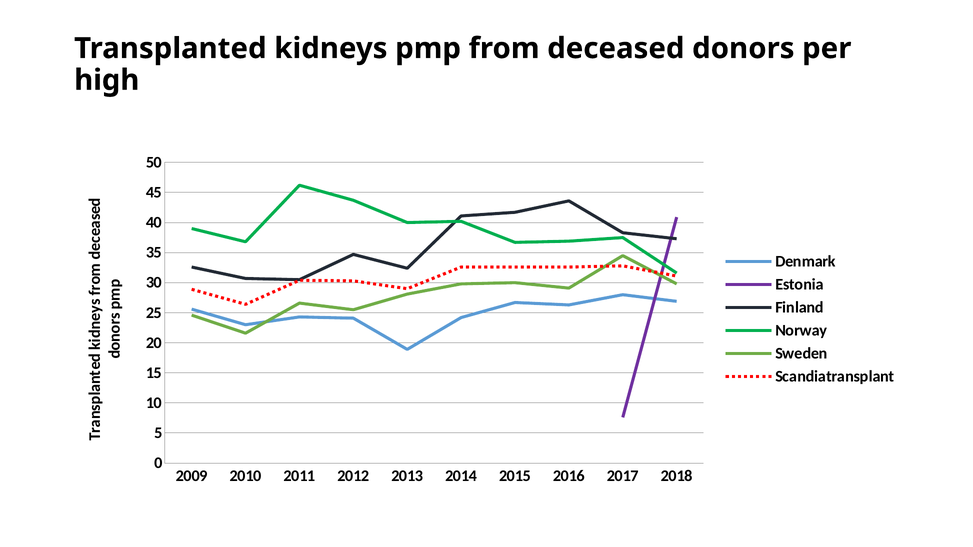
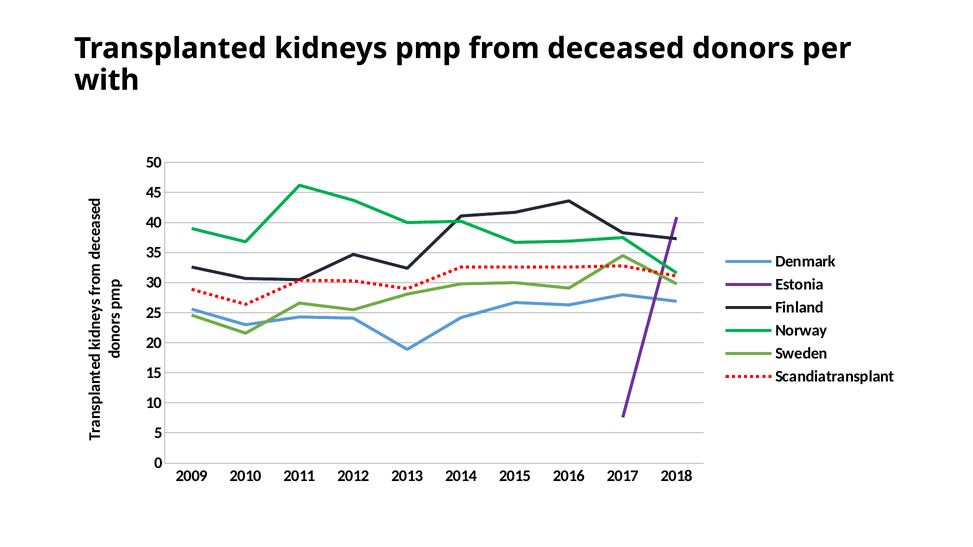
high: high -> with
